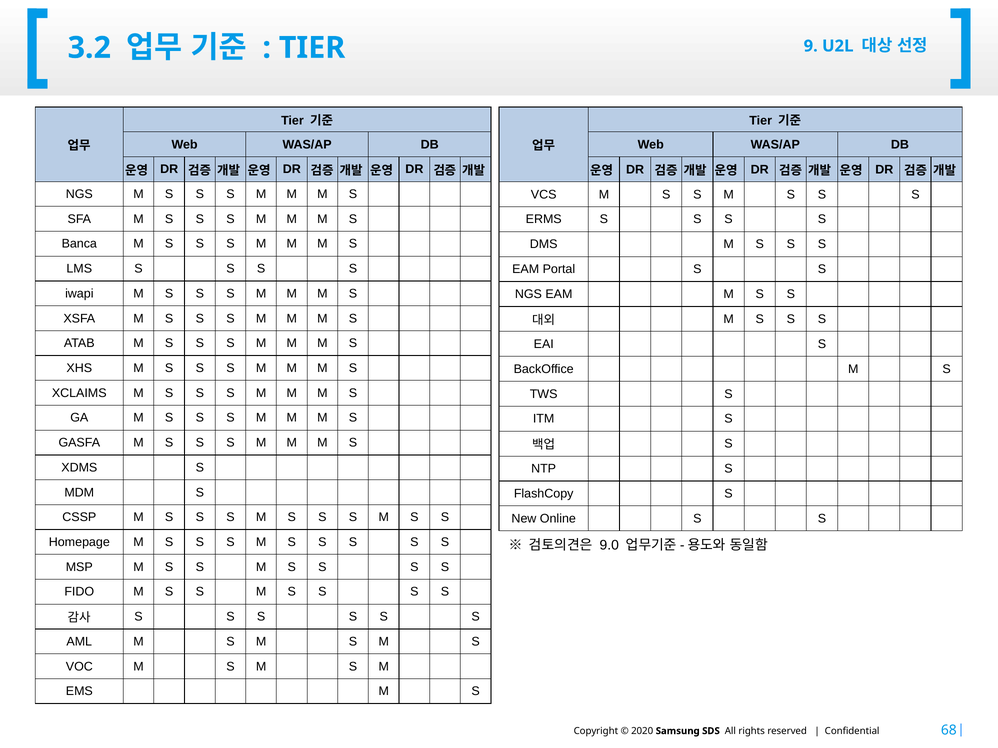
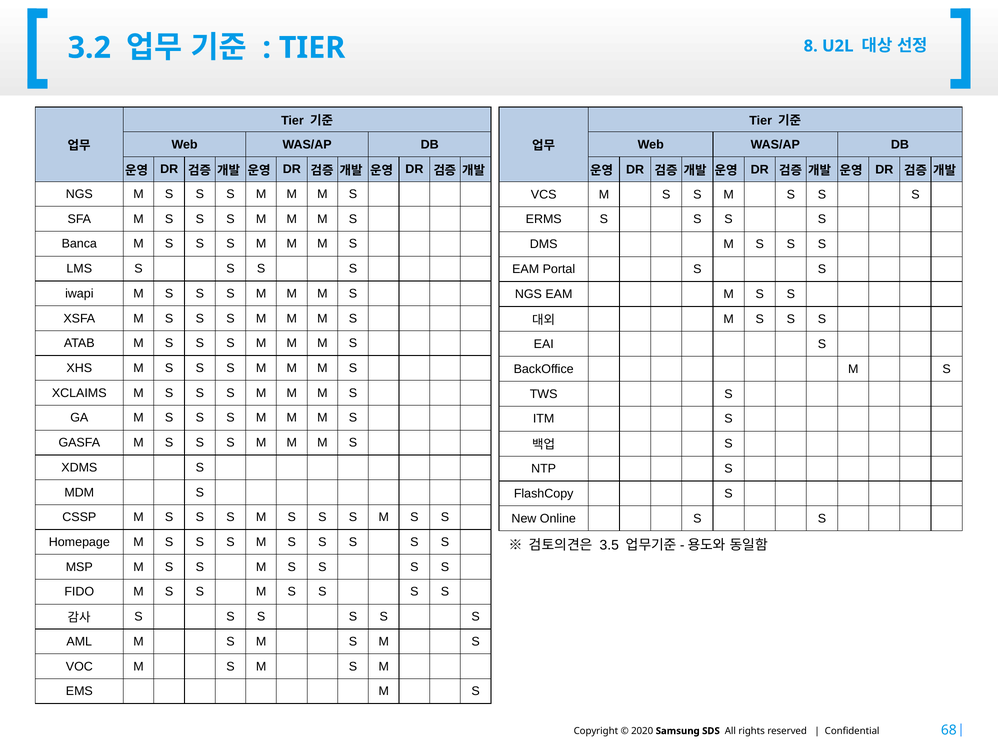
9: 9 -> 8
9.0: 9.0 -> 3.5
